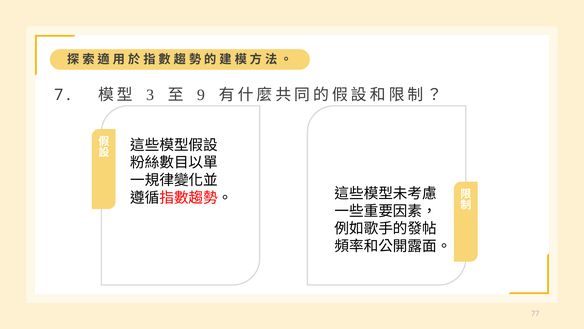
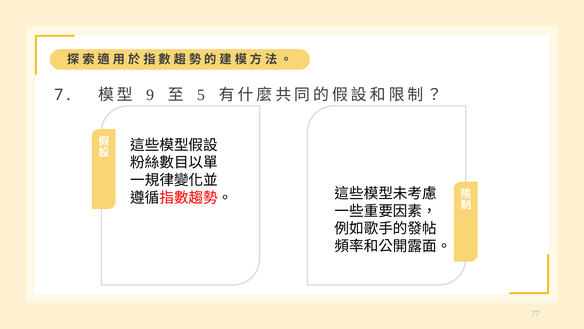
3: 3 -> 9
9: 9 -> 5
